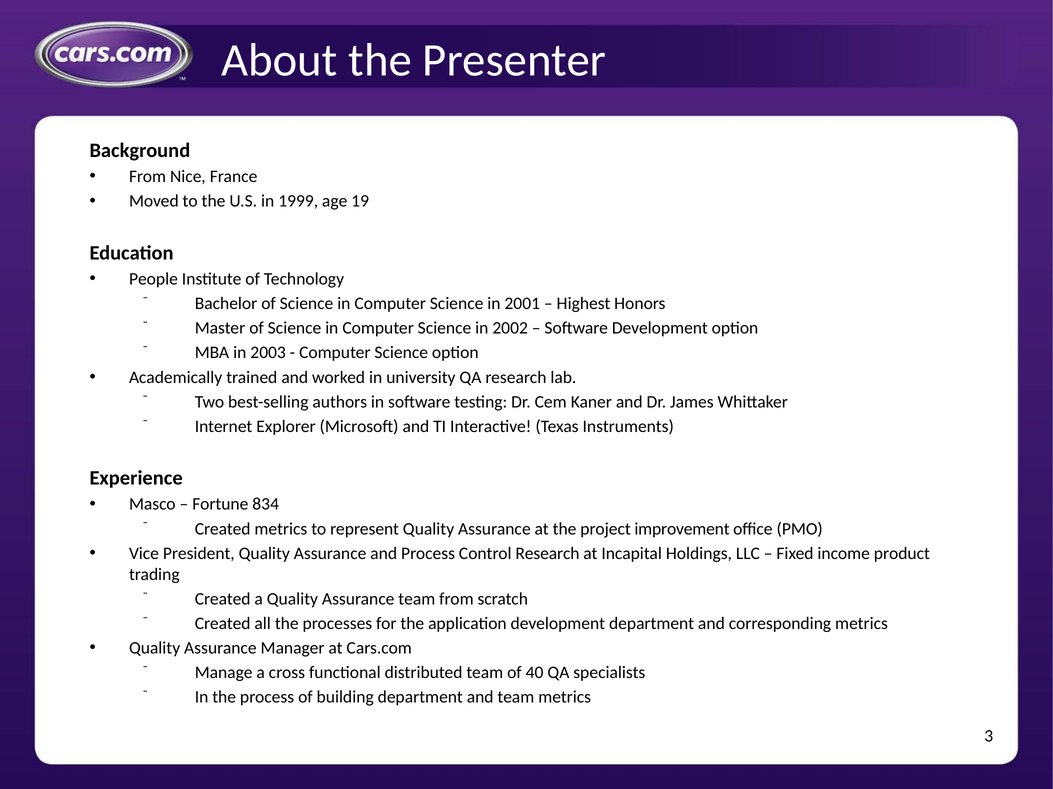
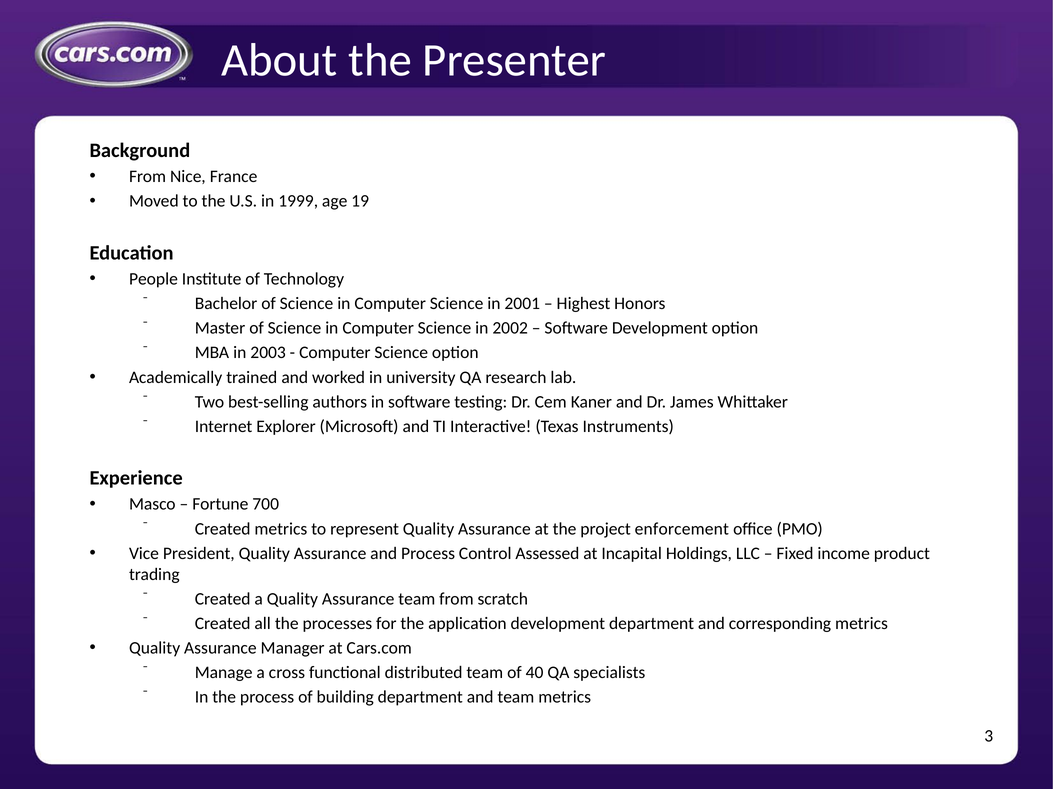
834: 834 -> 700
improvement: improvement -> enforcement
Control Research: Research -> Assessed
